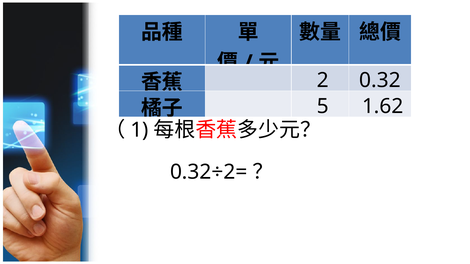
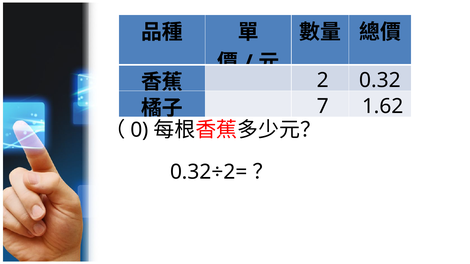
5: 5 -> 7
1: 1 -> 0
